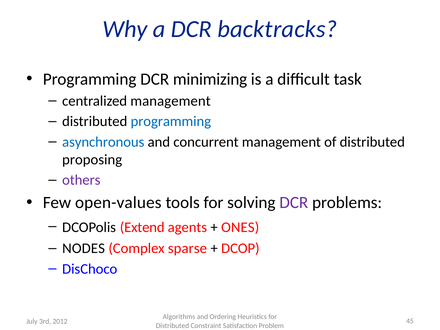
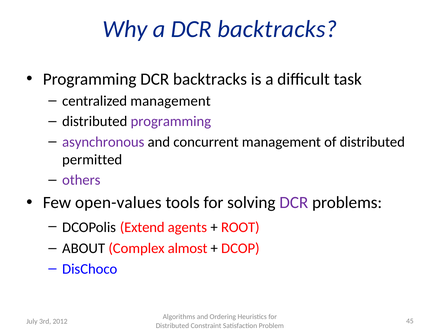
Programming DCR minimizing: minimizing -> backtracks
programming at (171, 121) colour: blue -> purple
asynchronous colour: blue -> purple
proposing: proposing -> permitted
ONES: ONES -> ROOT
NODES: NODES -> ABOUT
sparse: sparse -> almost
